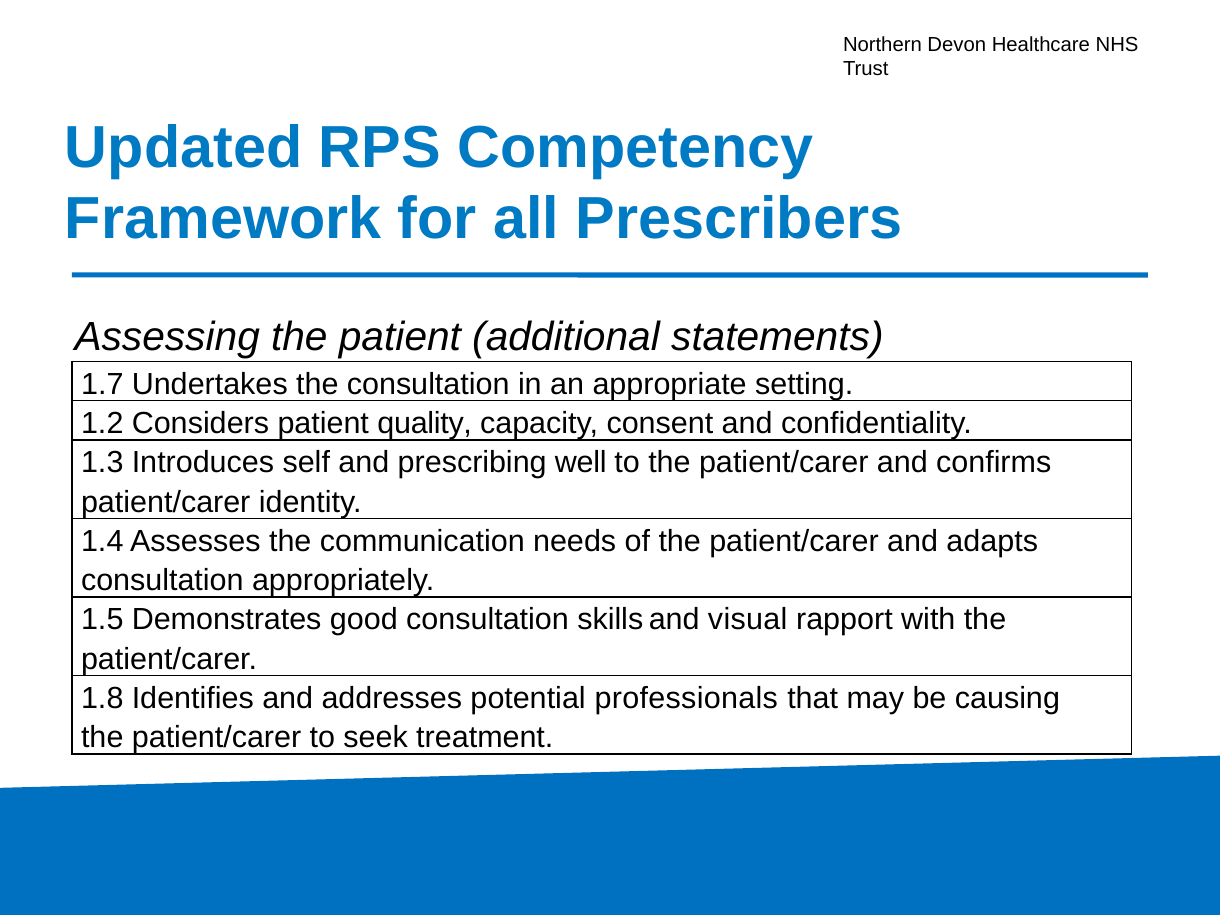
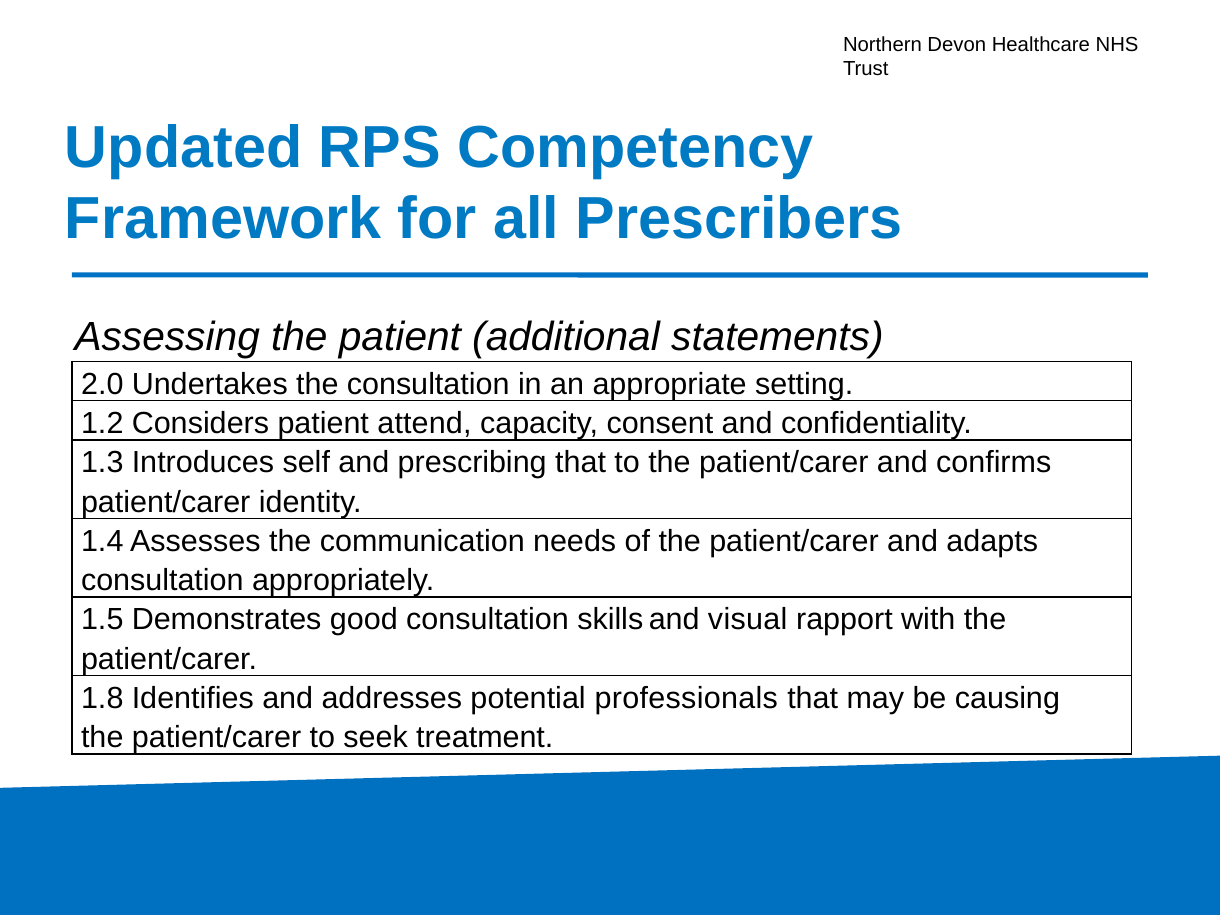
1.7: 1.7 -> 2.0
quality: quality -> attend
prescribing well: well -> that
